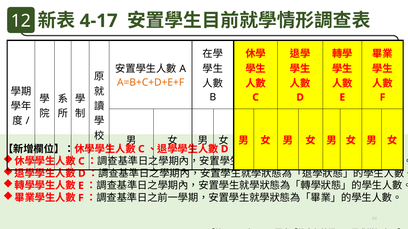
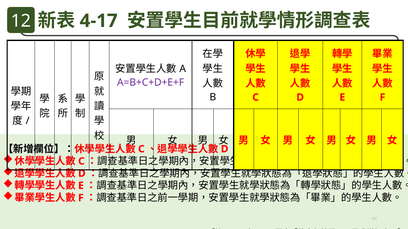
A=B+C+D+E+F colour: orange -> purple
